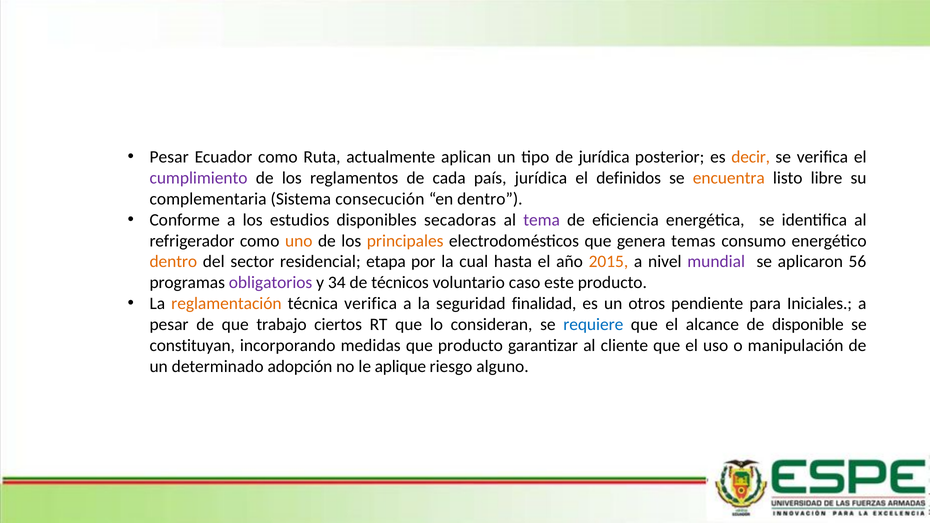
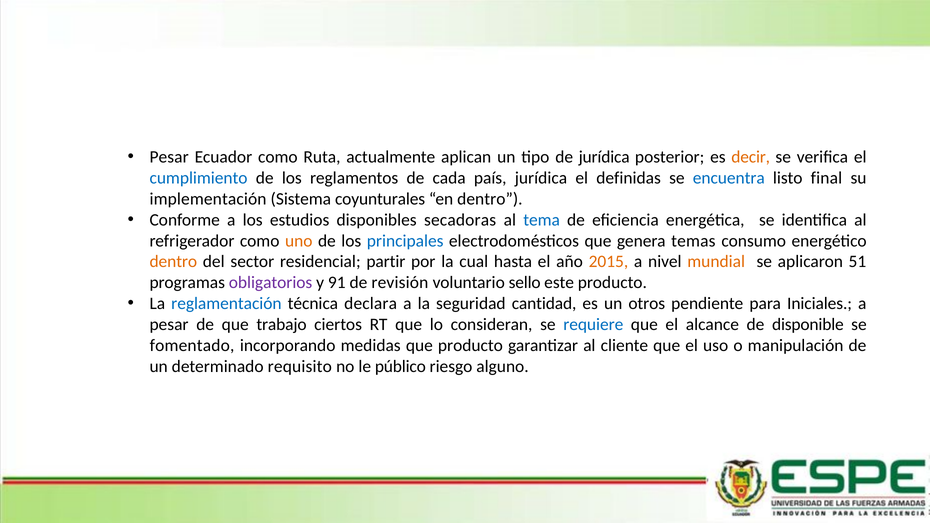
cumplimiento colour: purple -> blue
definidos: definidos -> definidas
encuentra colour: orange -> blue
libre: libre -> final
complementaria: complementaria -> implementación
consecución: consecución -> coyunturales
tema colour: purple -> blue
principales colour: orange -> blue
etapa: etapa -> partir
mundial colour: purple -> orange
56: 56 -> 51
34: 34 -> 91
técnicos: técnicos -> revisión
caso: caso -> sello
reglamentación colour: orange -> blue
técnica verifica: verifica -> declara
finalidad: finalidad -> cantidad
constituyan: constituyan -> fomentado
adopción: adopción -> requisito
aplique: aplique -> público
